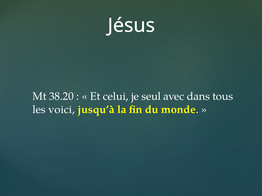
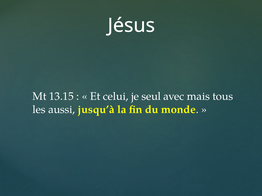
38.20: 38.20 -> 13.15
dans: dans -> mais
voici: voici -> aussi
